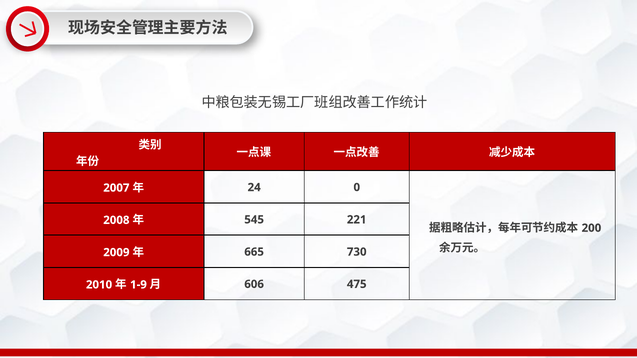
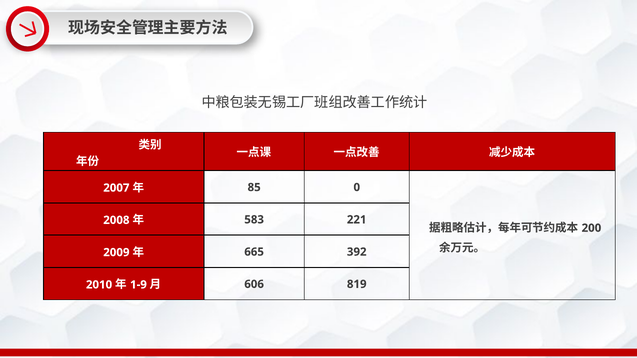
24: 24 -> 85
545: 545 -> 583
730: 730 -> 392
475: 475 -> 819
